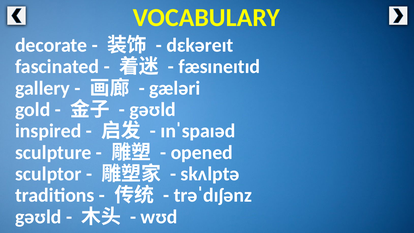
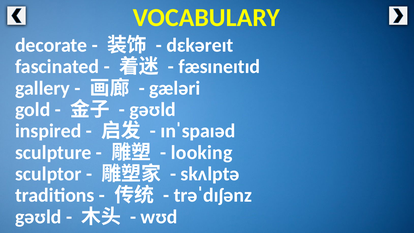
opened: opened -> looking
